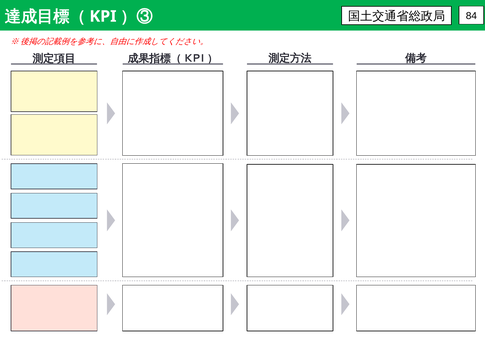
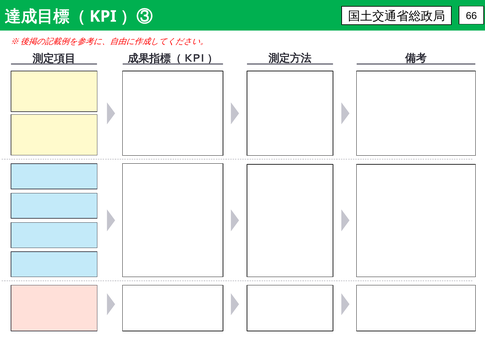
84: 84 -> 66
